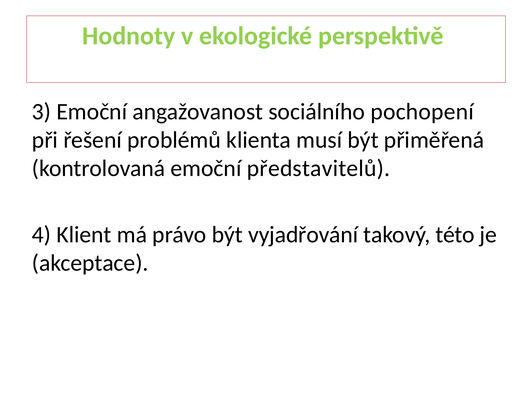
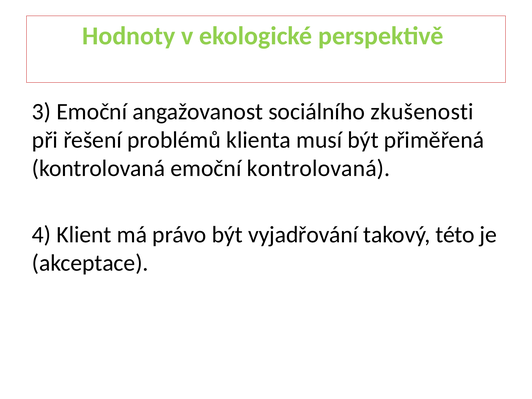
pochopení: pochopení -> zkušenosti
emoční představitelů: představitelů -> kontrolovaná
